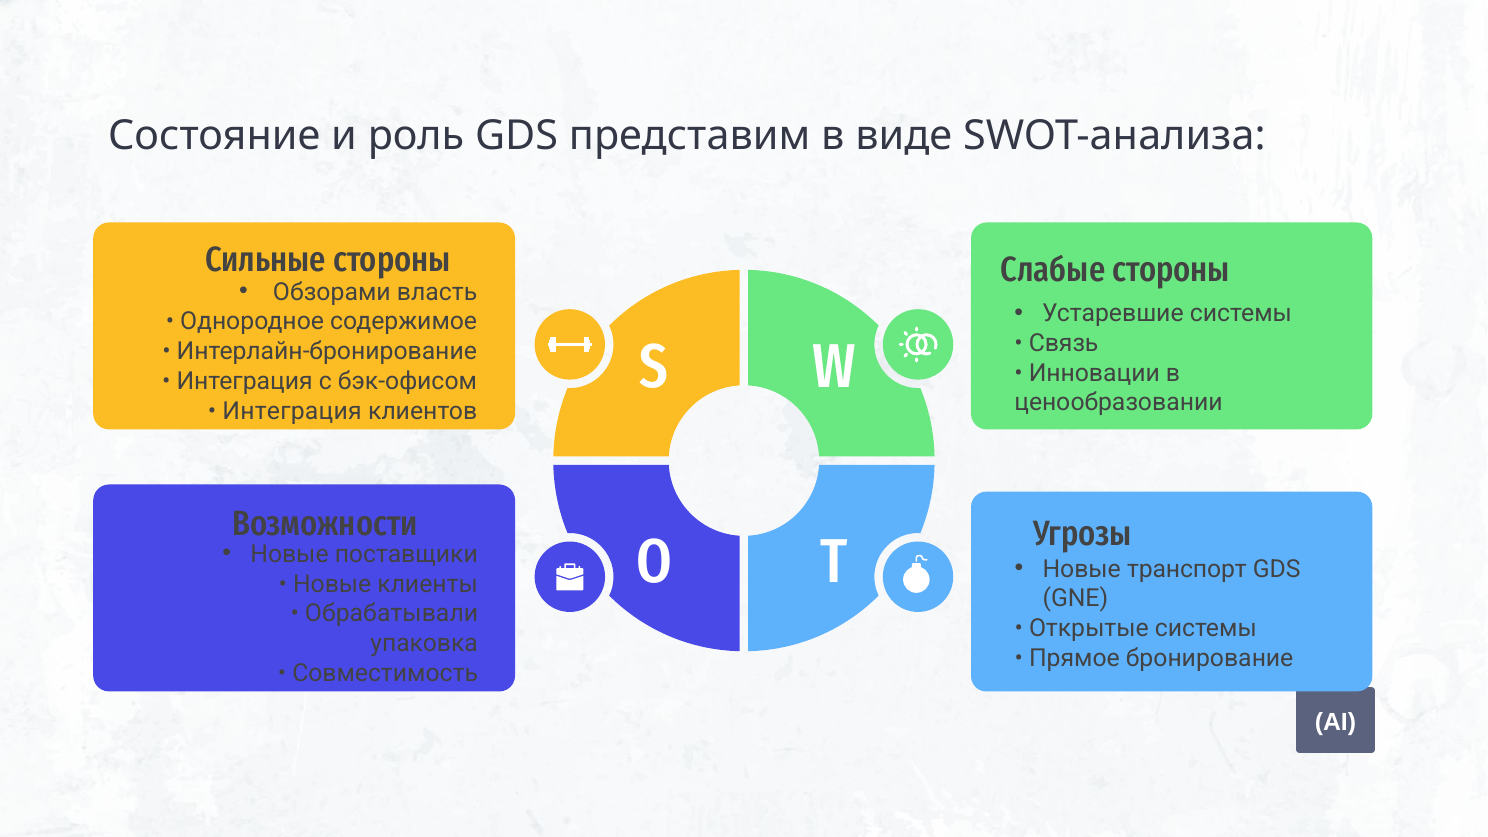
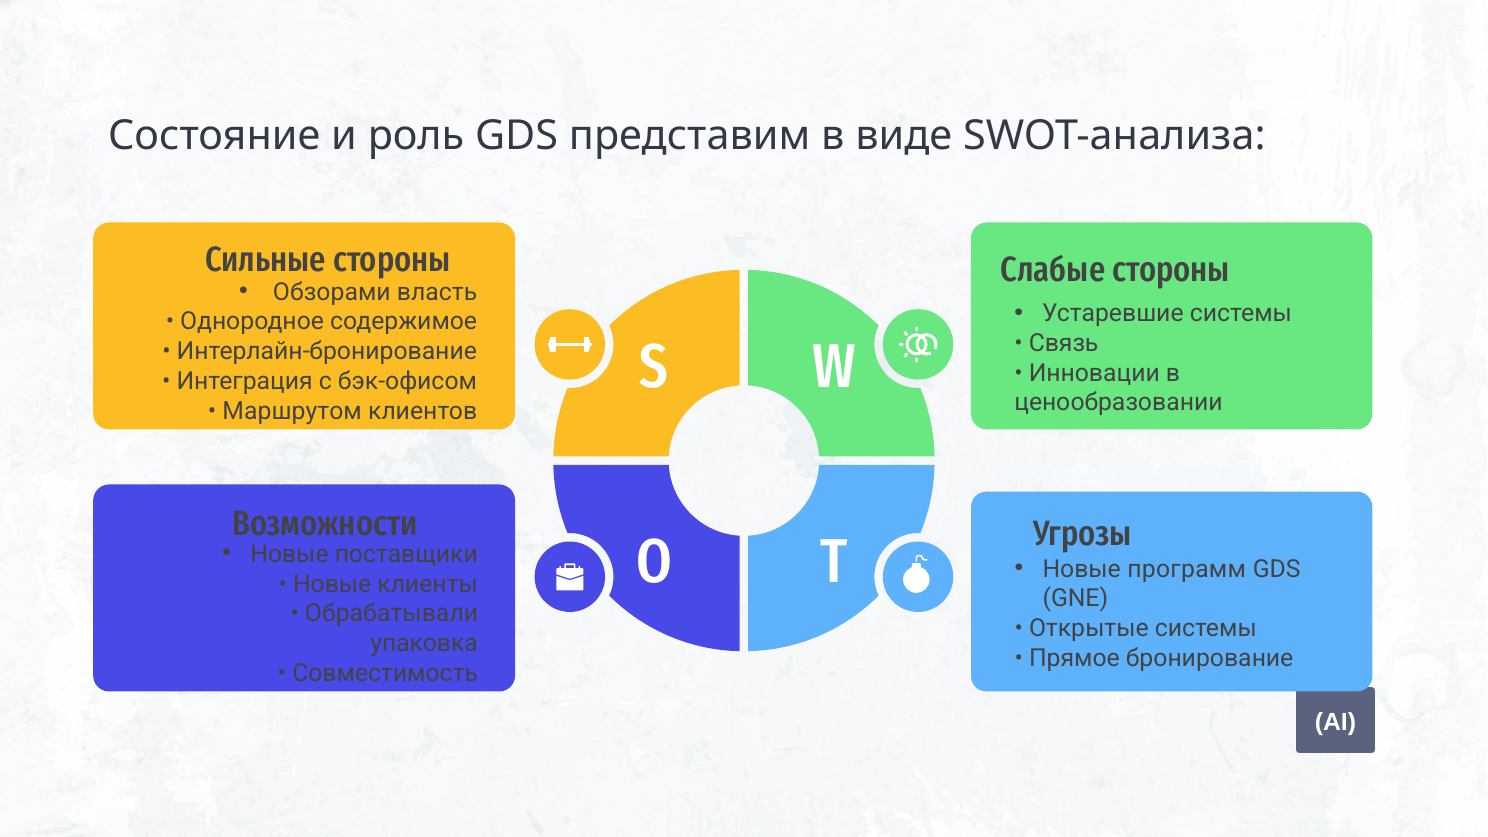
Интеграция at (292, 411): Интеграция -> Маршрутом
транспорт: транспорт -> программ
